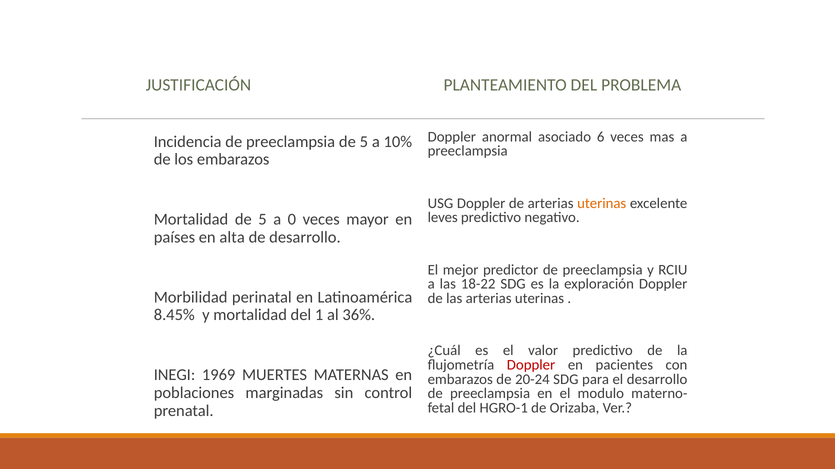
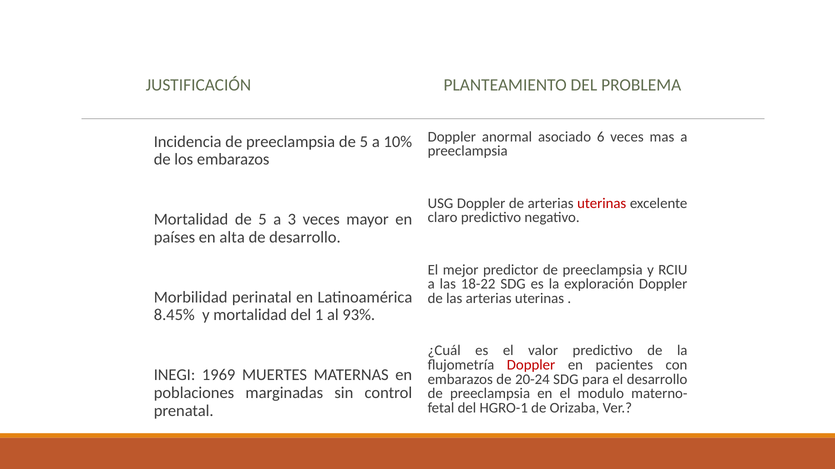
uterinas at (602, 203) colour: orange -> red
leves: leves -> claro
0: 0 -> 3
36%: 36% -> 93%
